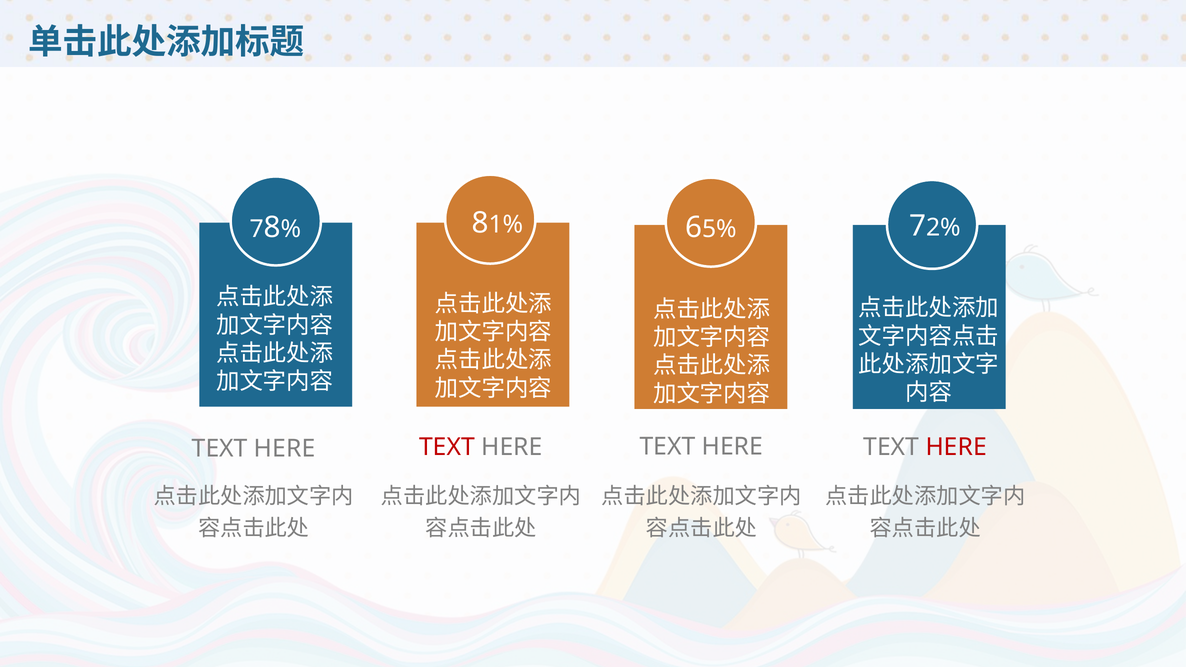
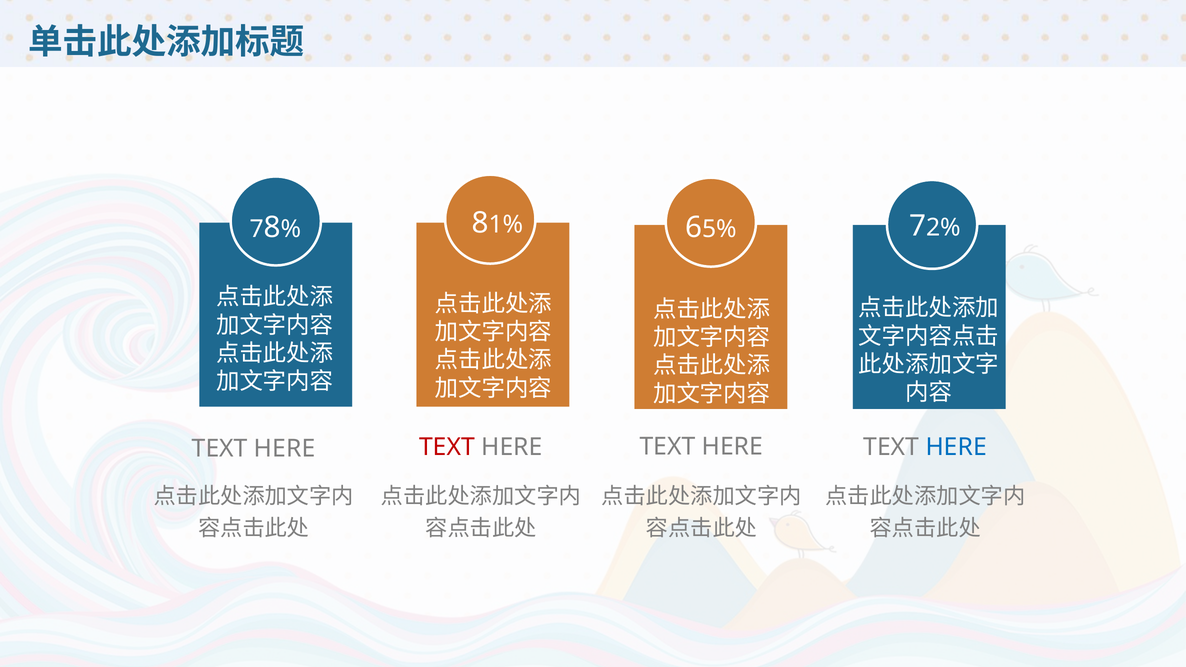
HERE at (956, 447) colour: red -> blue
